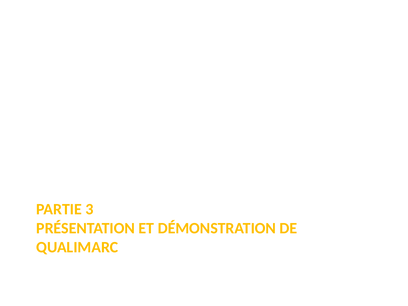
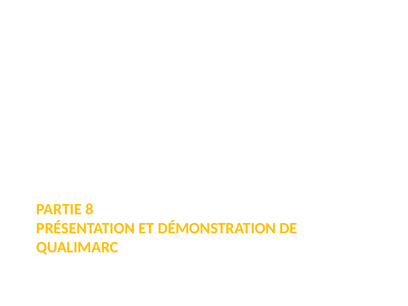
3: 3 -> 8
